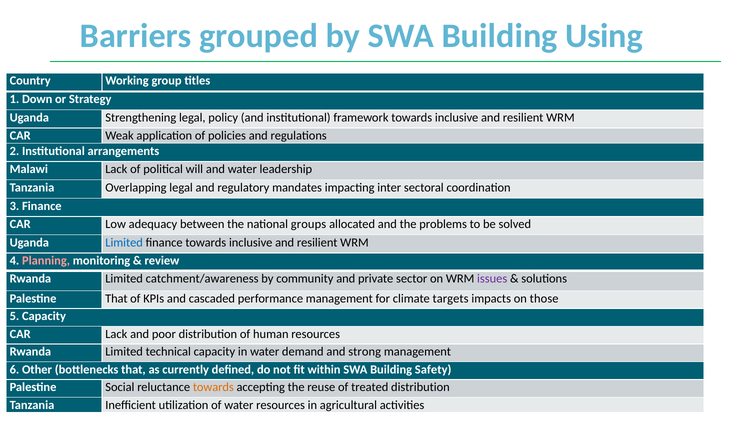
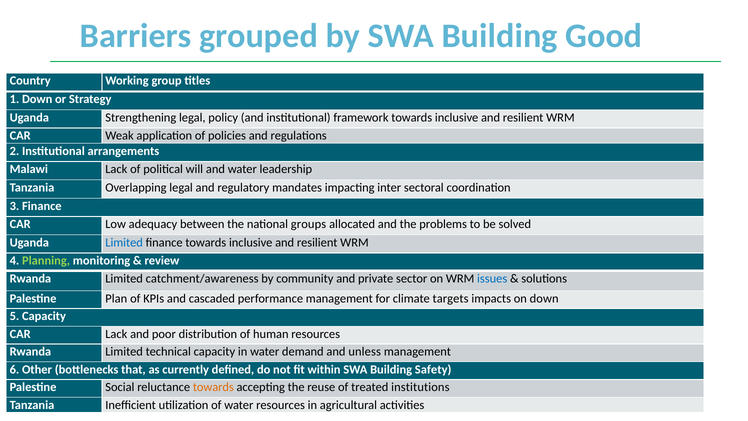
Using: Using -> Good
Planning colour: pink -> light green
issues colour: purple -> blue
Palestine That: That -> Plan
on those: those -> down
strong: strong -> unless
treated distribution: distribution -> institutions
